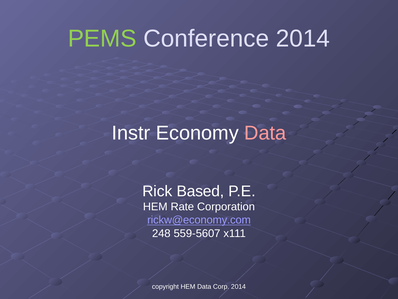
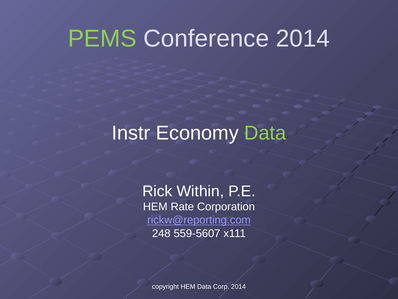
Data at (265, 133) colour: pink -> light green
Based: Based -> Within
rickw@economy.com: rickw@economy.com -> rickw@reporting.com
